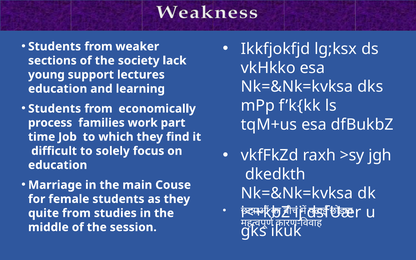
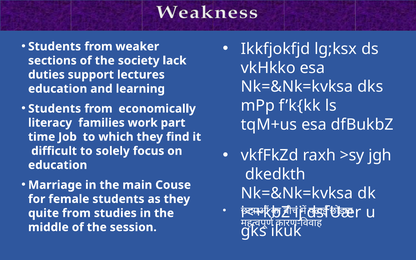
young: young -> duties
process: process -> literacy
